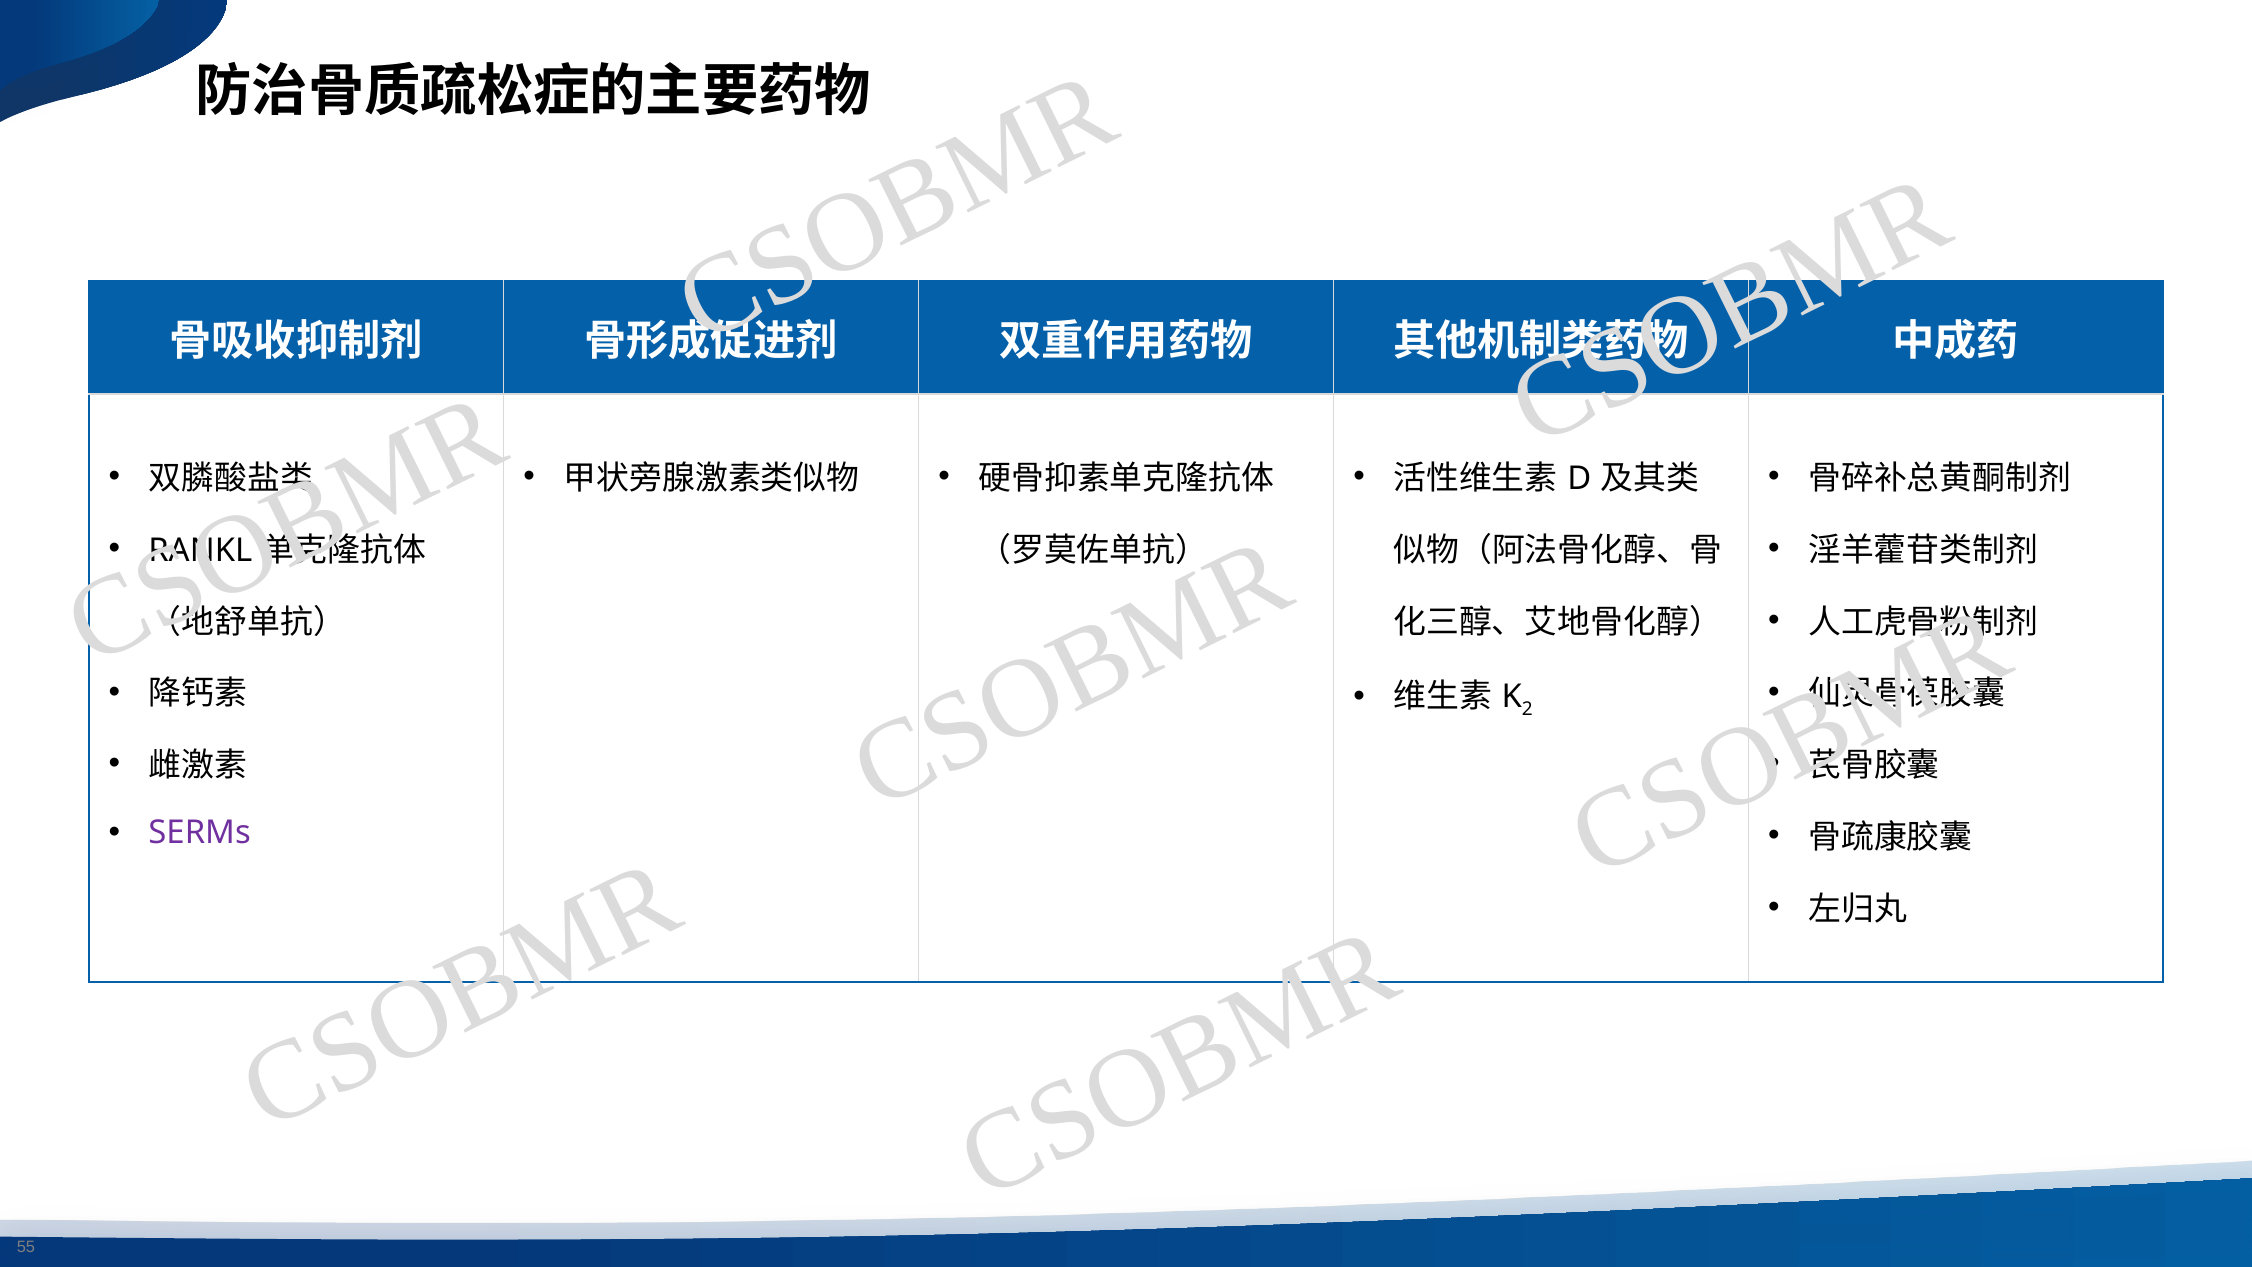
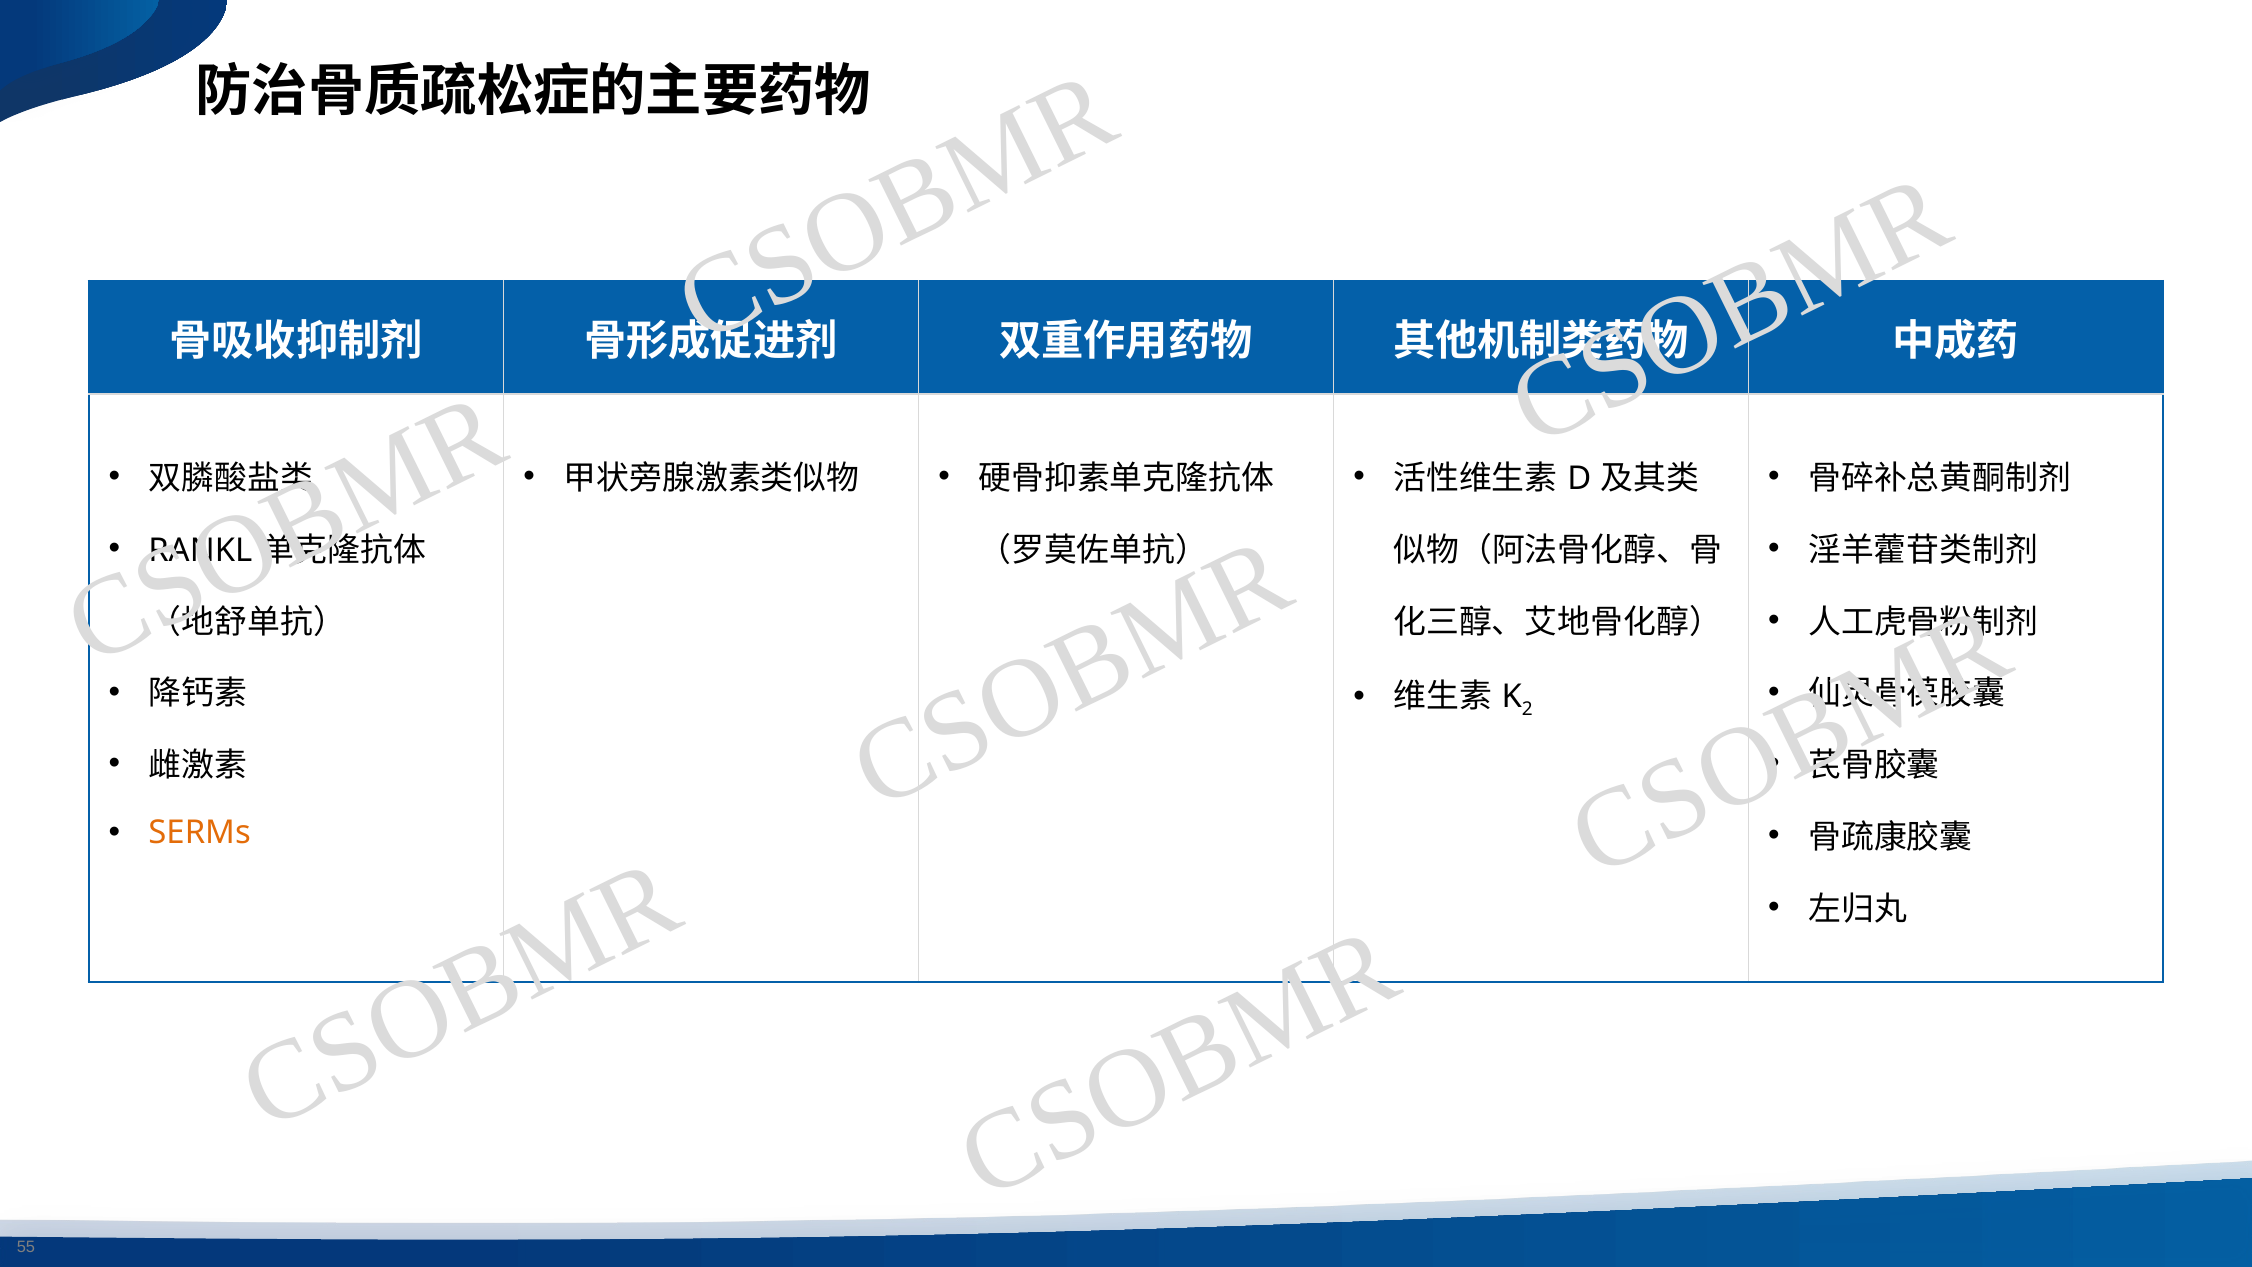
SERMs colour: purple -> orange
